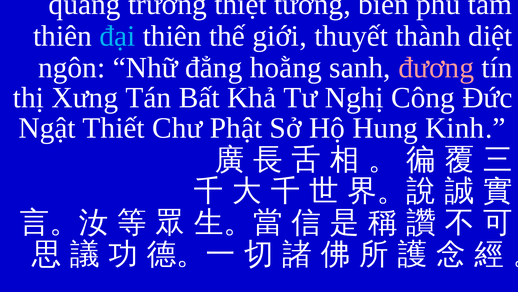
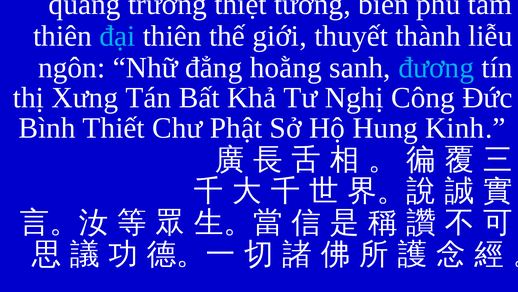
diệt: diệt -> liễu
đương colour: pink -> light blue
Ngật: Ngật -> Bình
